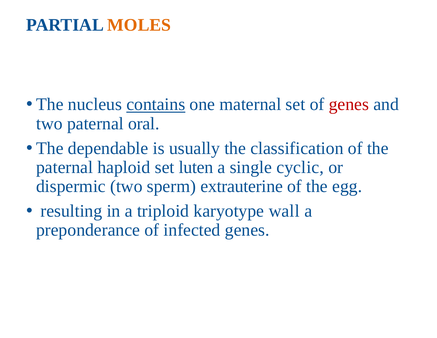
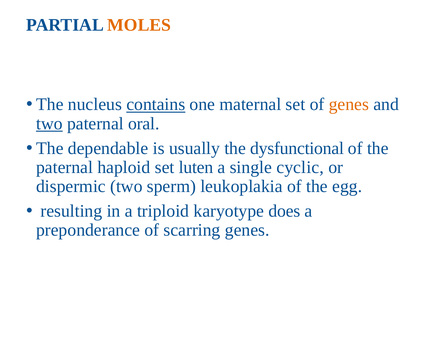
genes at (349, 104) colour: red -> orange
two at (49, 123) underline: none -> present
classification: classification -> dysfunctional
extrauterine: extrauterine -> leukoplakia
wall: wall -> does
infected: infected -> scarring
